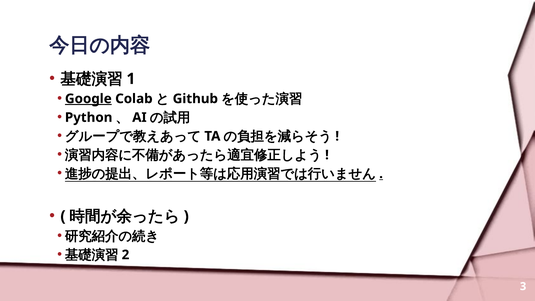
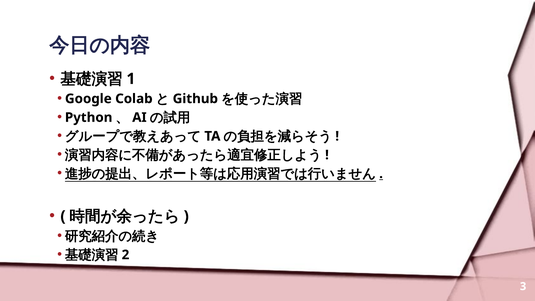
Google underline: present -> none
